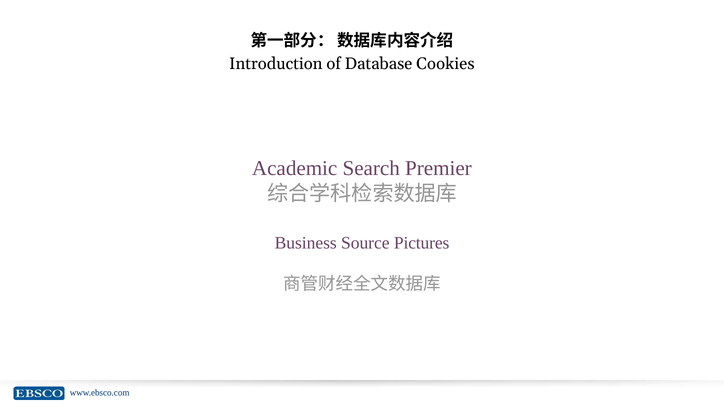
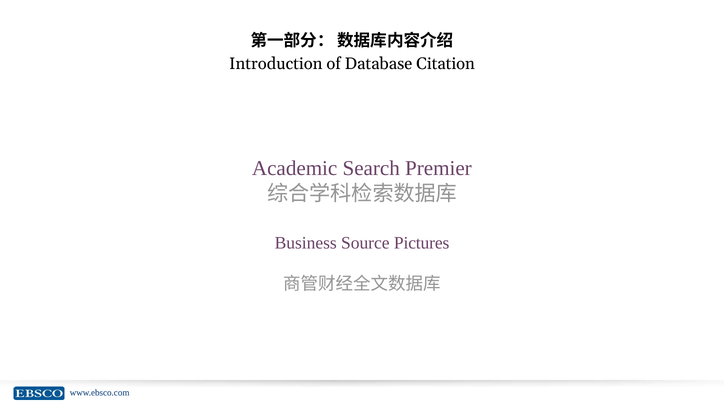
Cookies: Cookies -> Citation
